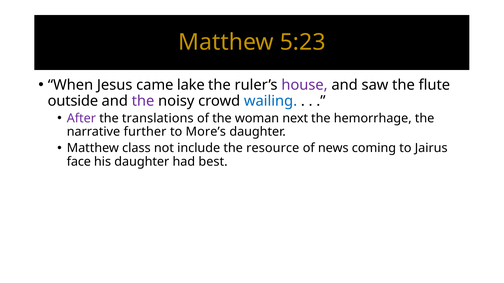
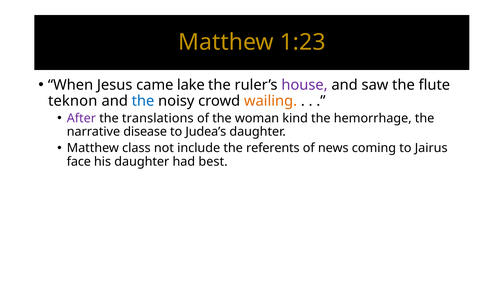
5:23: 5:23 -> 1:23
outside: outside -> teknon
the at (143, 101) colour: purple -> blue
wailing colour: blue -> orange
next: next -> kind
further: further -> disease
More’s: More’s -> Judea’s
resource: resource -> referents
